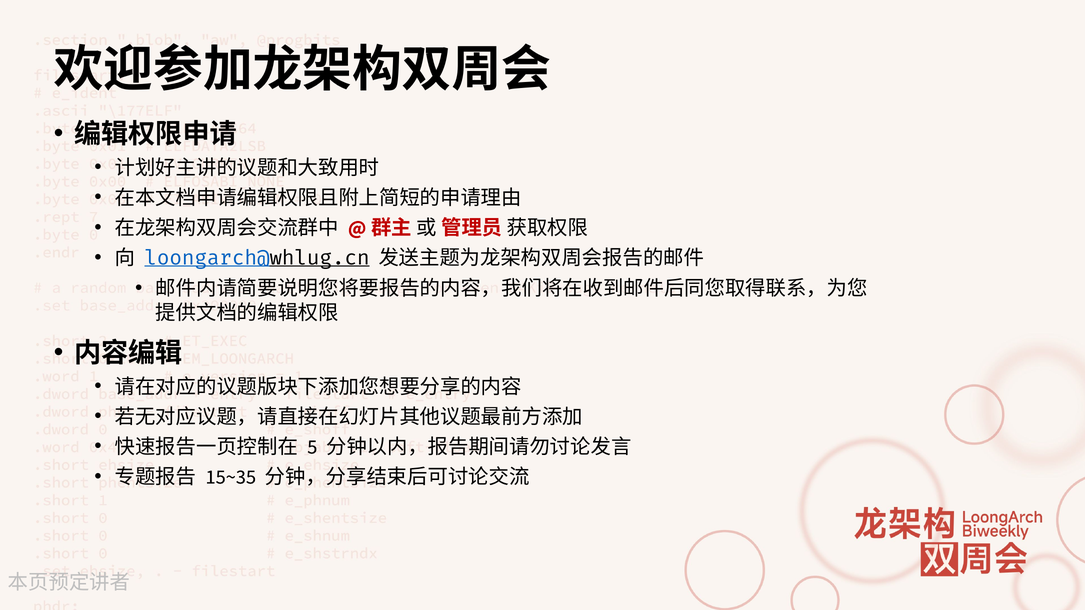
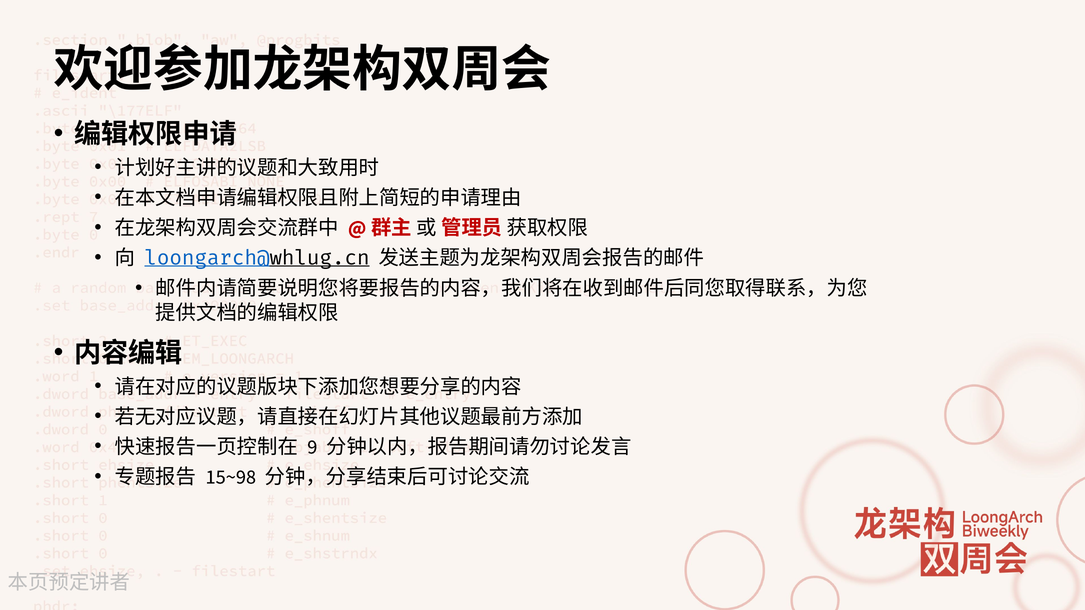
5: 5 -> 9
15~35: 15~35 -> 15~98
